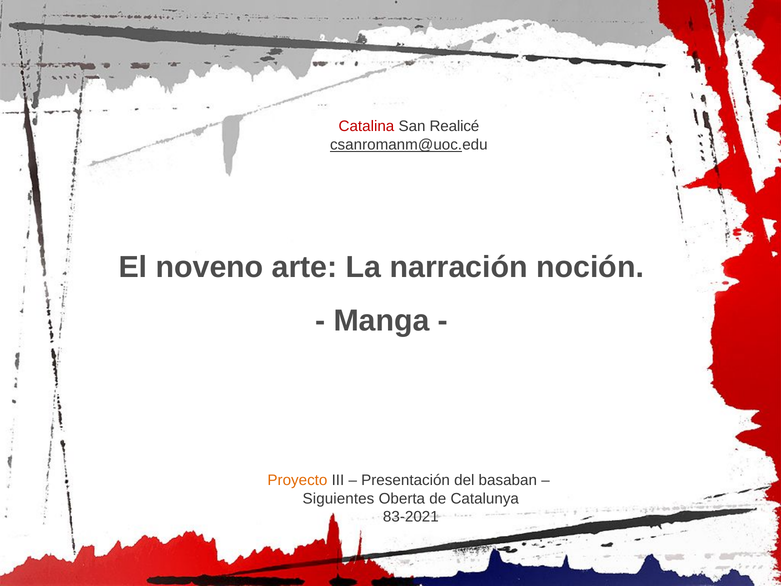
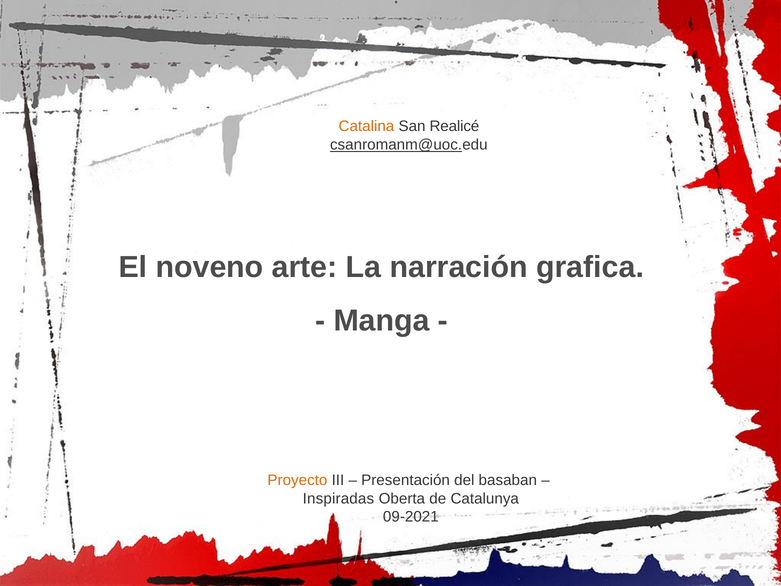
Catalina colour: red -> orange
noción: noción -> grafica
Siguientes: Siguientes -> Inspiradas
83-2021: 83-2021 -> 09-2021
